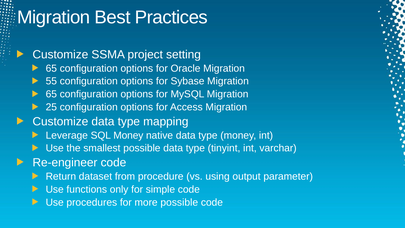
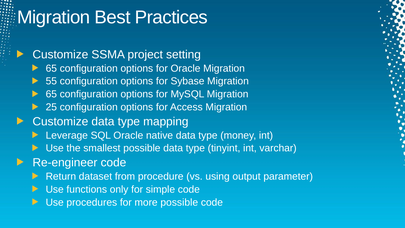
SQL Money: Money -> Oracle
